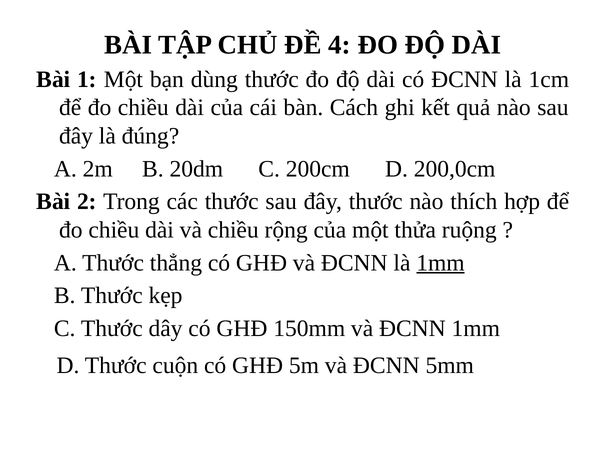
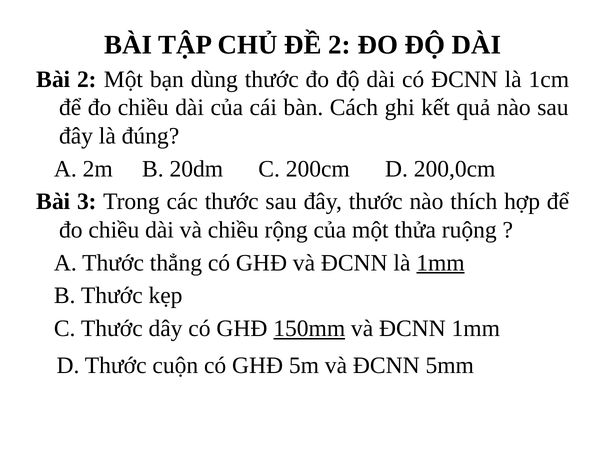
ĐỀ 4: 4 -> 2
Bài 1: 1 -> 2
2: 2 -> 3
150mm underline: none -> present
